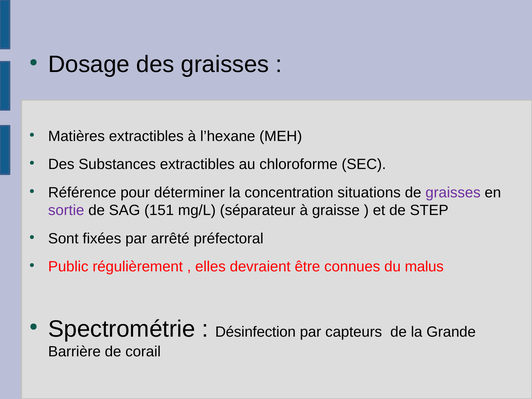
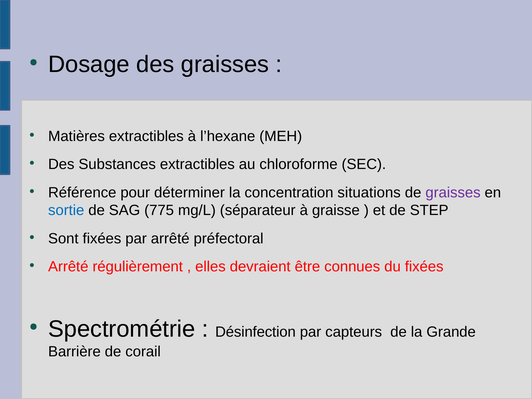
sortie colour: purple -> blue
151: 151 -> 775
Public at (68, 267): Public -> Arrêté
du malus: malus -> fixées
